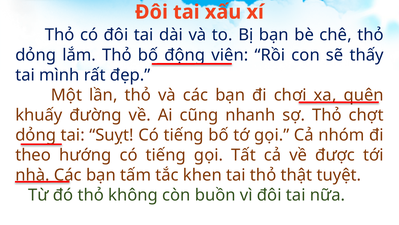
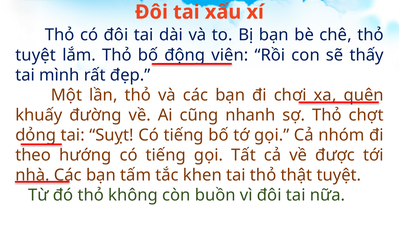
dỏng at (36, 55): dỏng -> tuyệt
